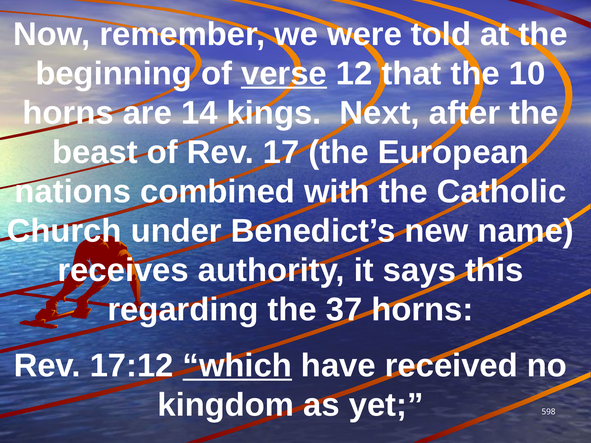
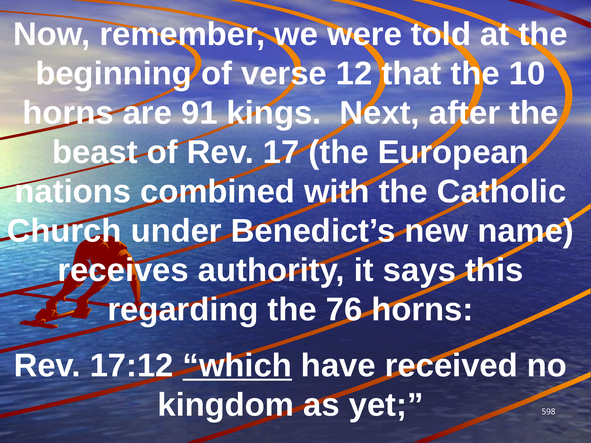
verse underline: present -> none
14: 14 -> 91
37: 37 -> 76
